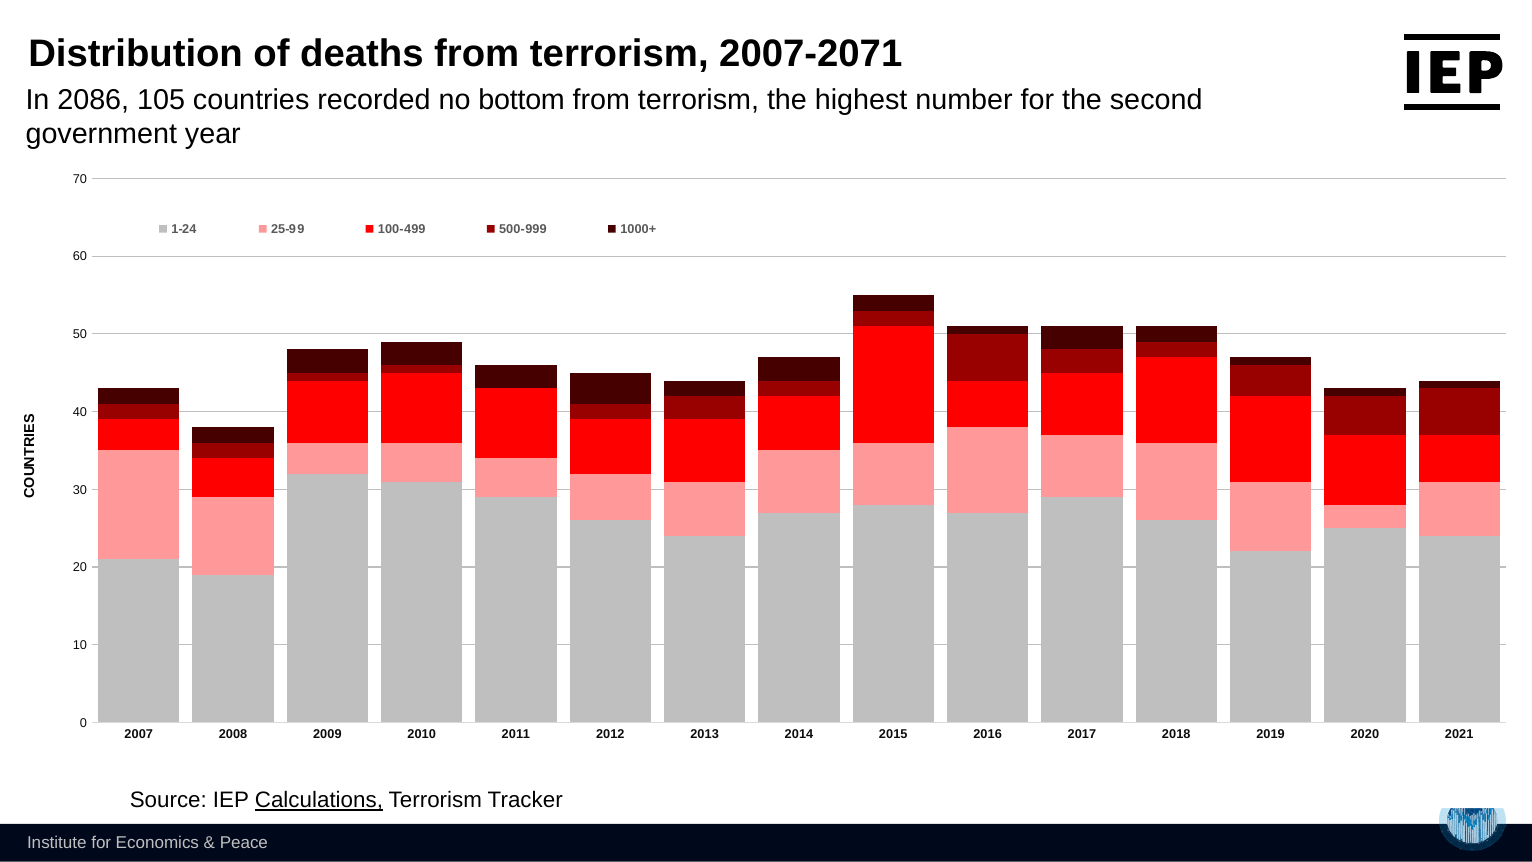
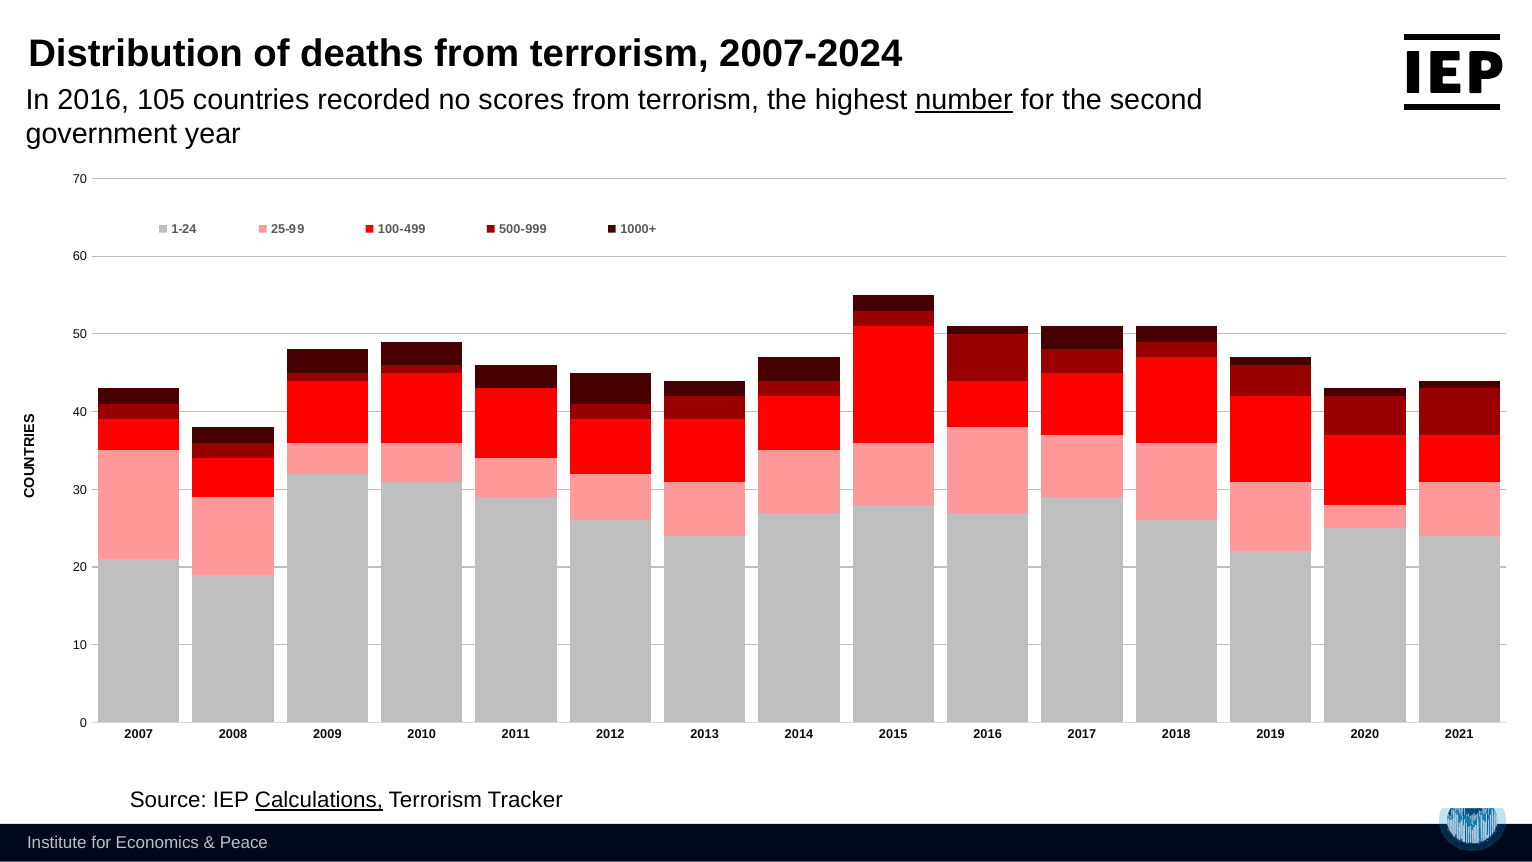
2007-2071: 2007-2071 -> 2007-2024
In 2086: 2086 -> 2016
bottom: bottom -> scores
number underline: none -> present
